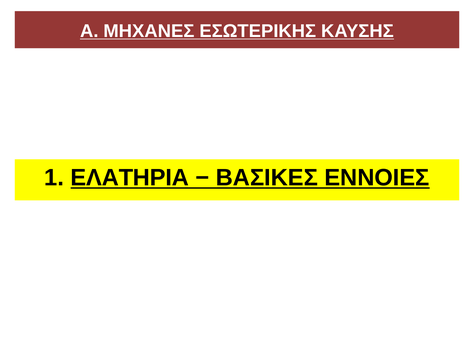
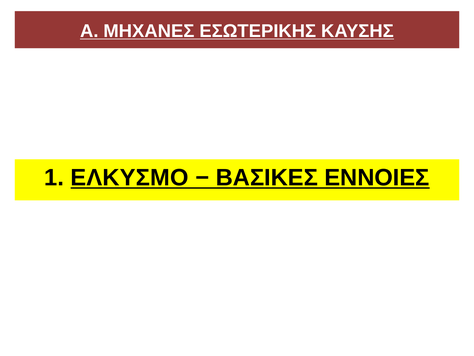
ΕΛΑΤΗΡΙΑ: ΕΛΑΤΗΡΙΑ -> ΕΛΚΥΣΜΟ
